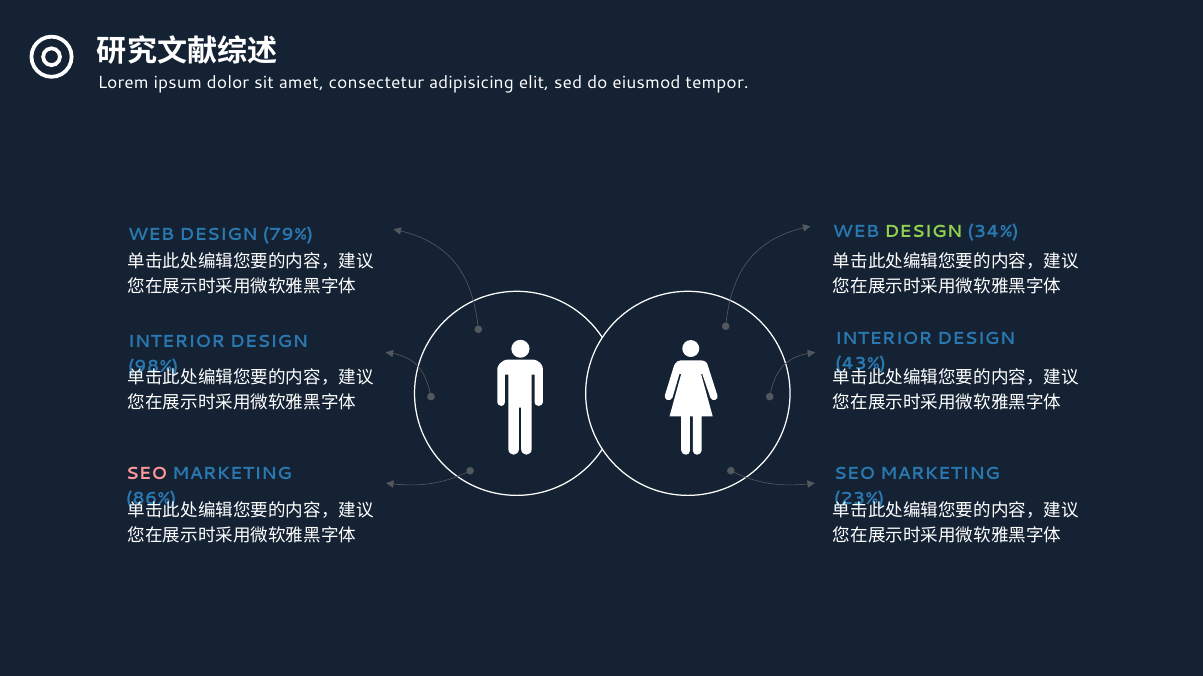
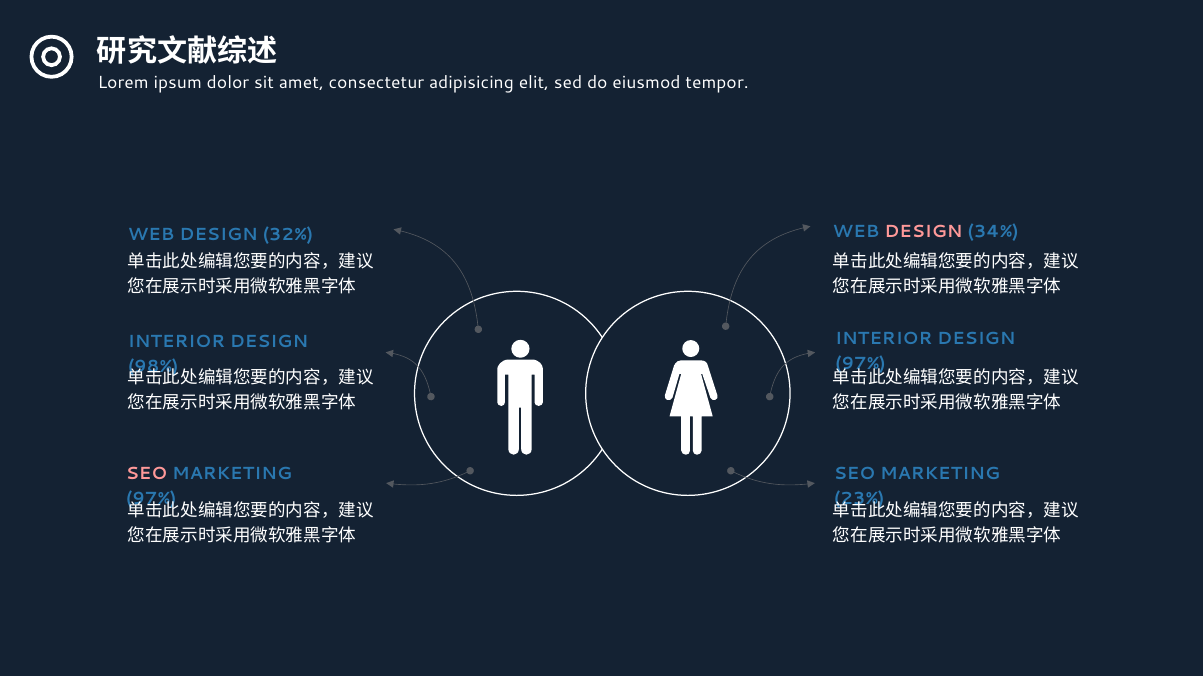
DESIGN at (923, 232) colour: light green -> pink
79%: 79% -> 32%
43% at (861, 364): 43% -> 97%
86% at (151, 499): 86% -> 97%
